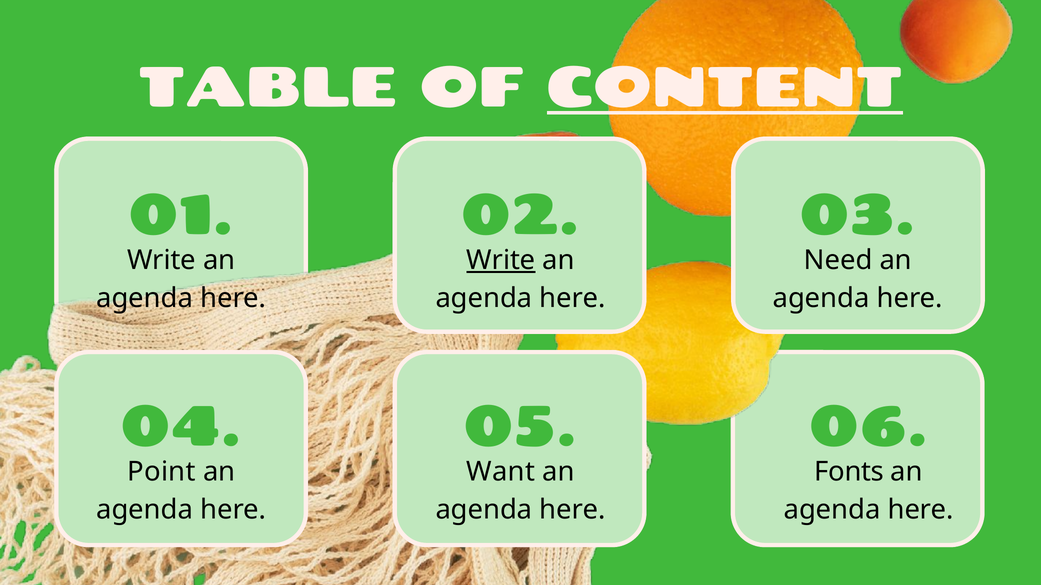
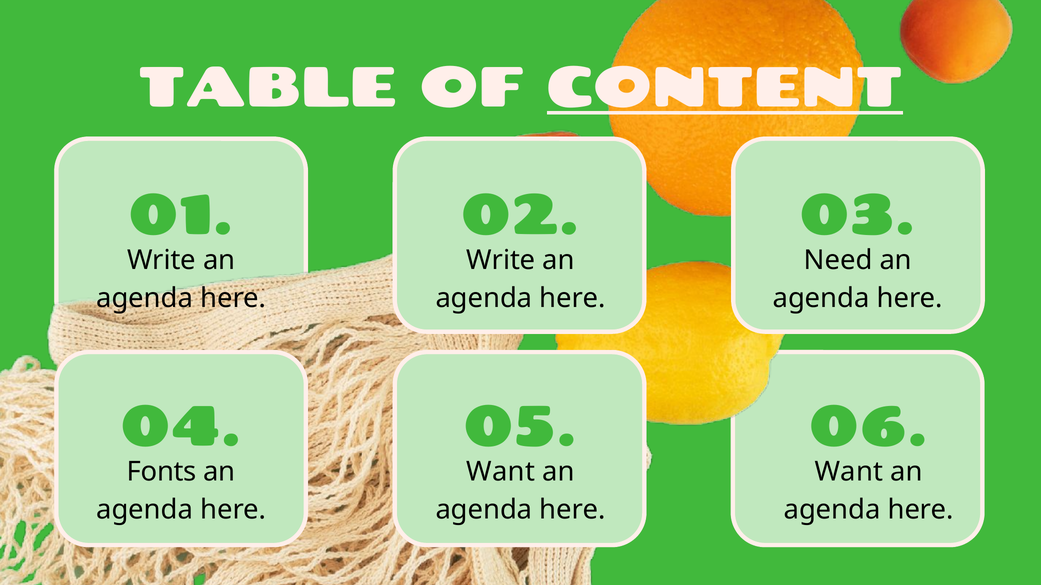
Write at (501, 261) underline: present -> none
Point: Point -> Fonts
Fonts at (849, 472): Fonts -> Want
